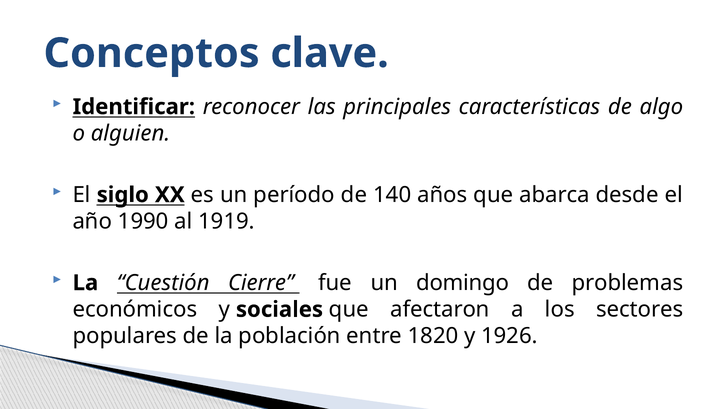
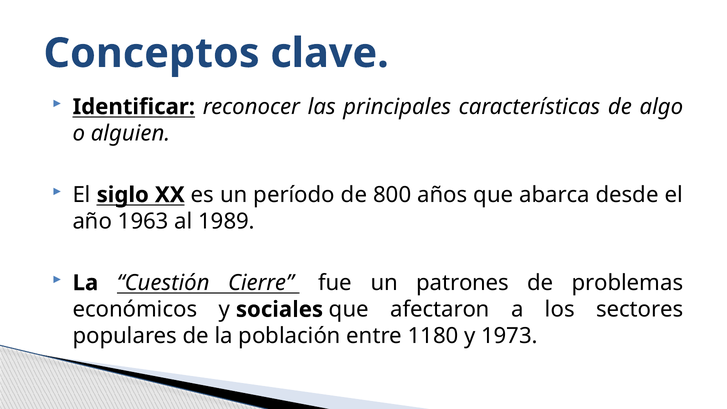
140: 140 -> 800
1990: 1990 -> 1963
1919: 1919 -> 1989
domingo: domingo -> patrones
1820: 1820 -> 1180
1926: 1926 -> 1973
